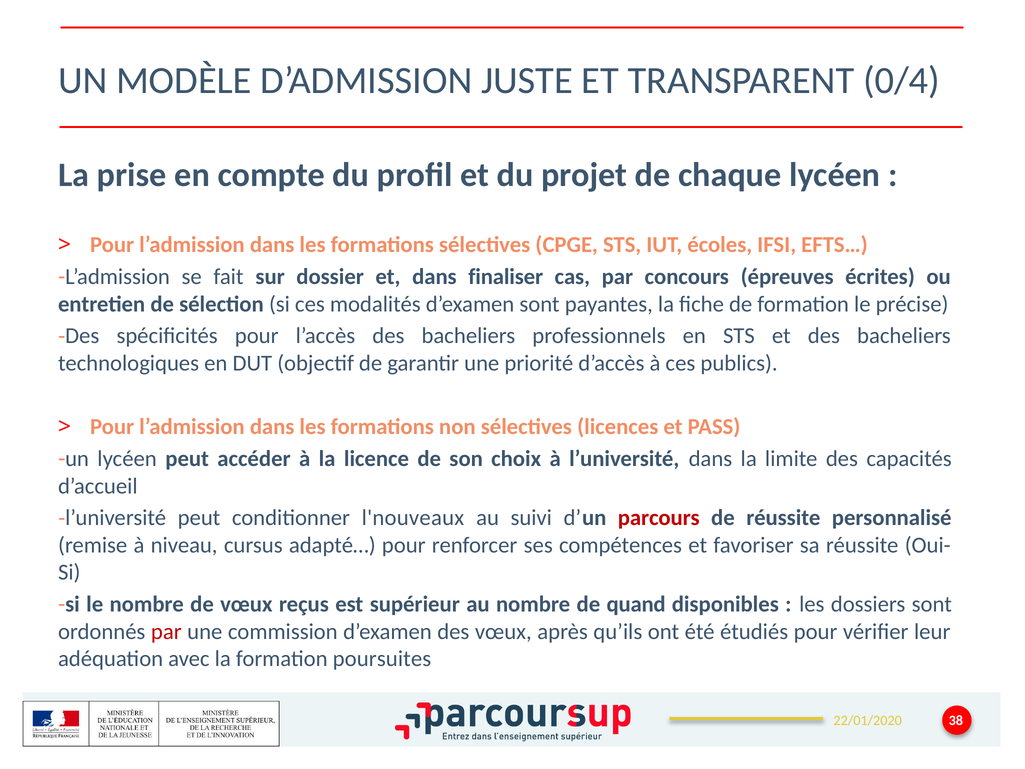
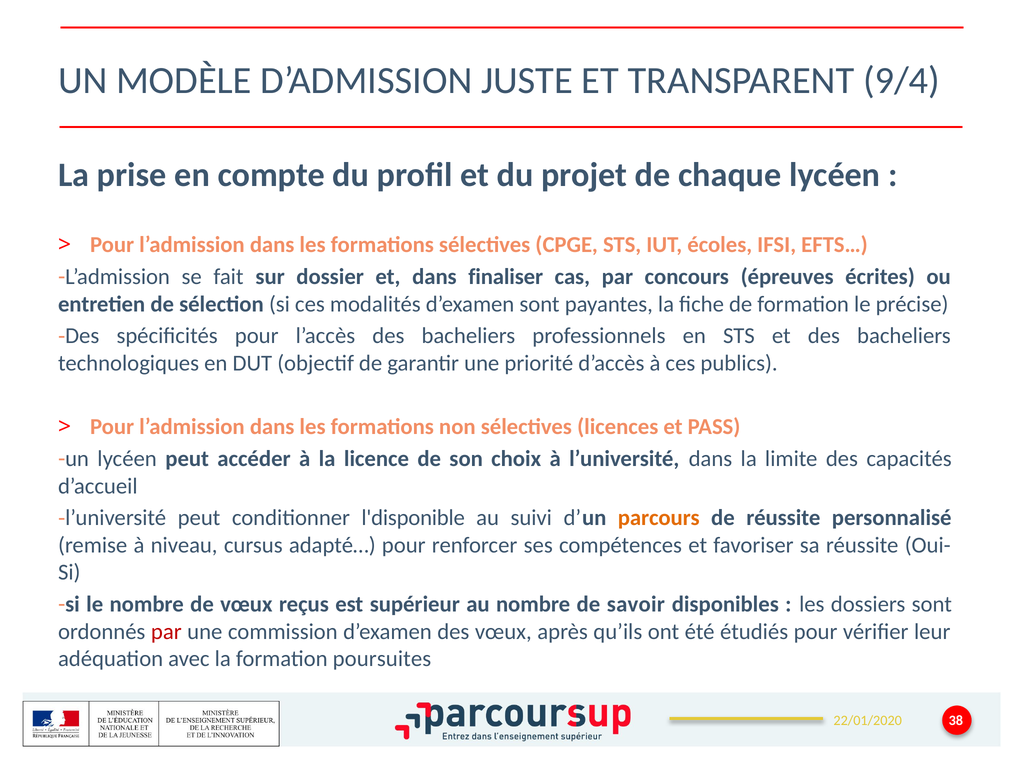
0/4: 0/4 -> 9/4
l'nouveaux: l'nouveaux -> l'disponible
parcours colour: red -> orange
quand: quand -> savoir
